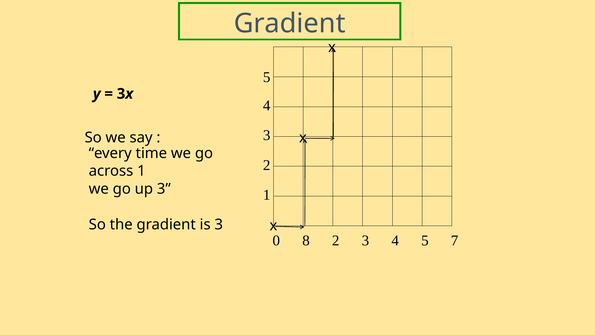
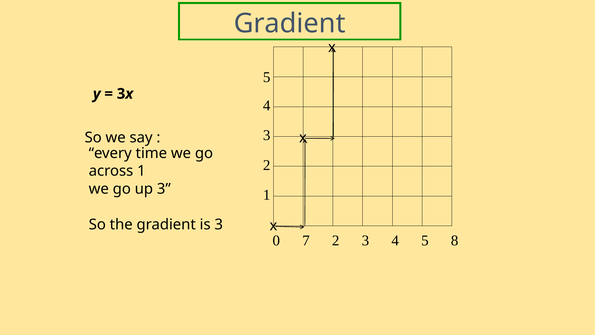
8: 8 -> 7
7: 7 -> 8
